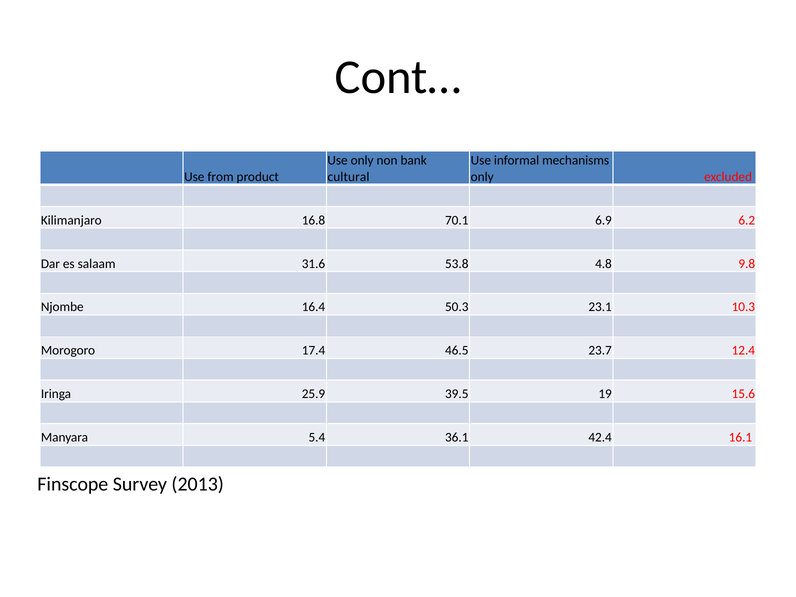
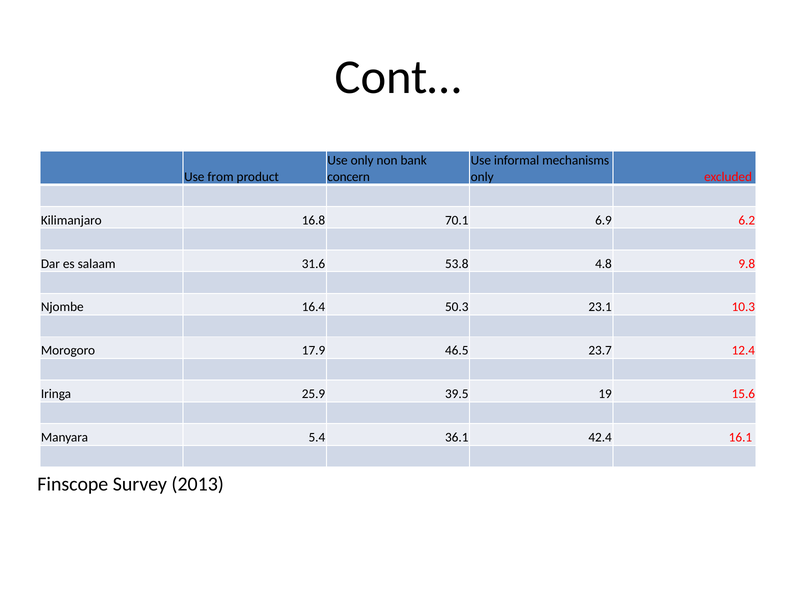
cultural: cultural -> concern
17.4: 17.4 -> 17.9
